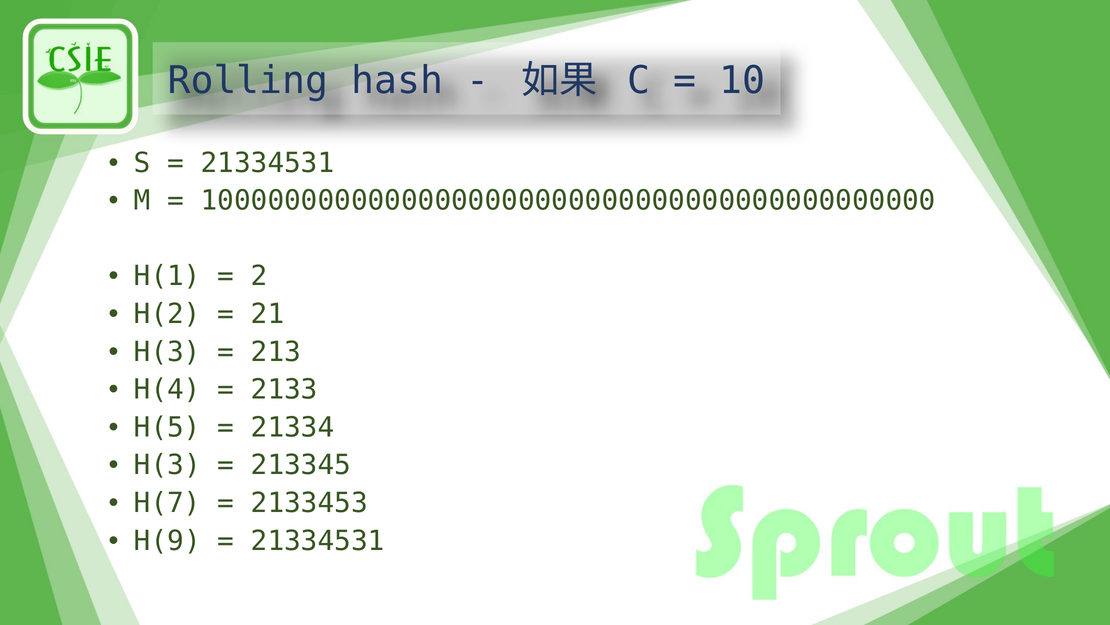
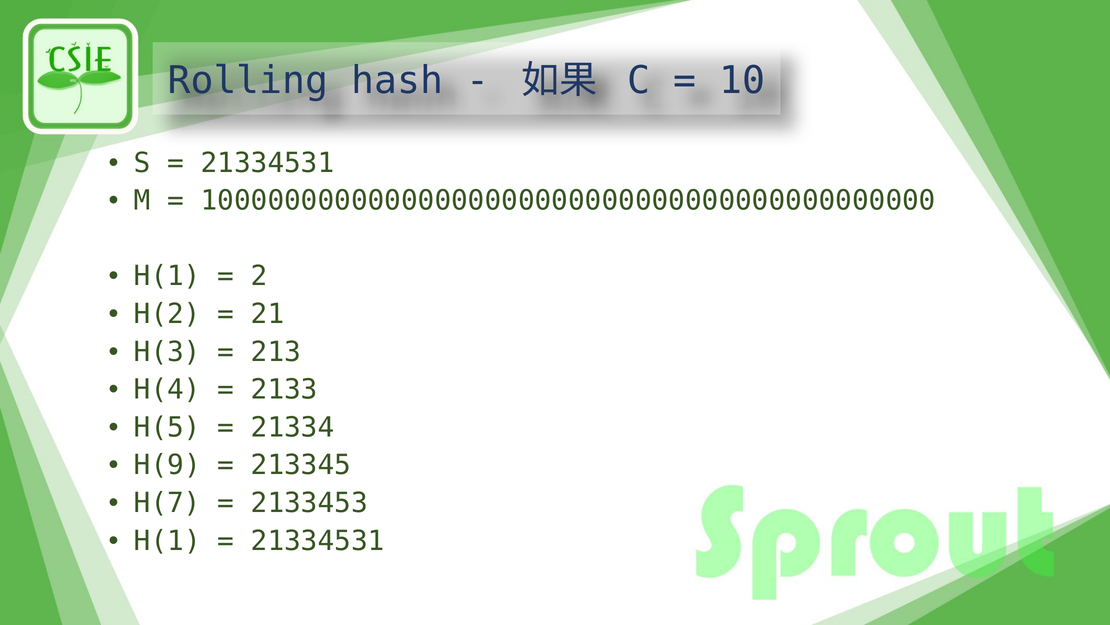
H(3 at (167, 465): H(3 -> H(9
H(9 at (167, 540): H(9 -> H(1
